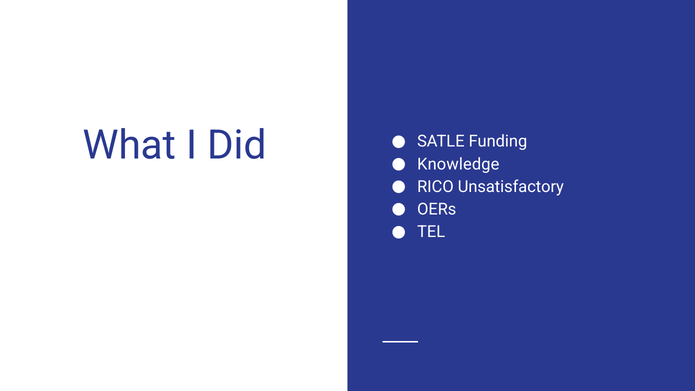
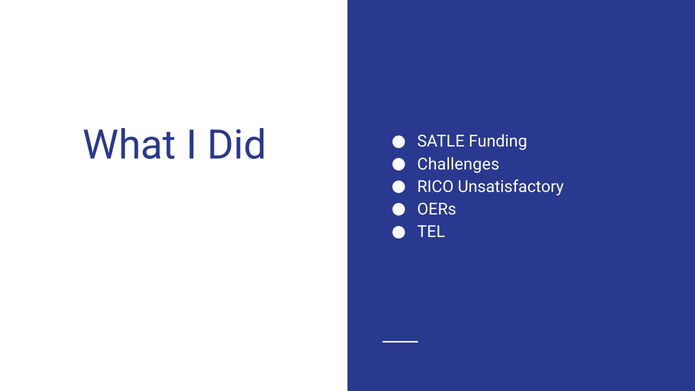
Knowledge: Knowledge -> Challenges
